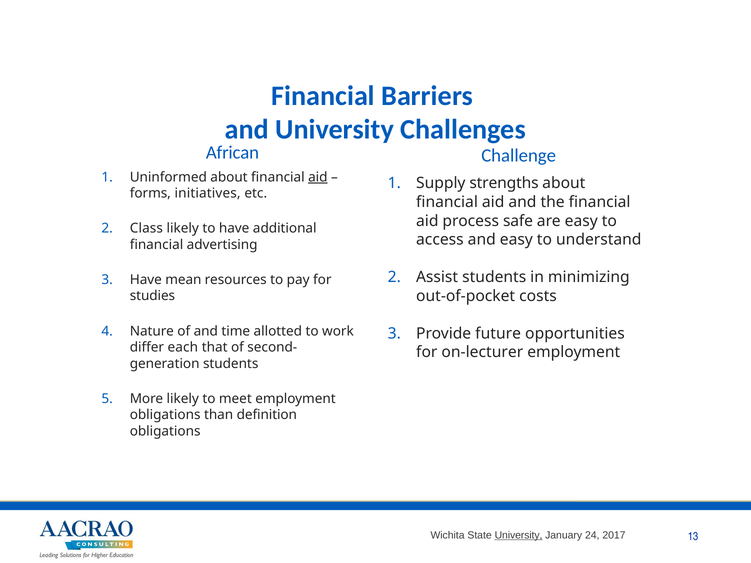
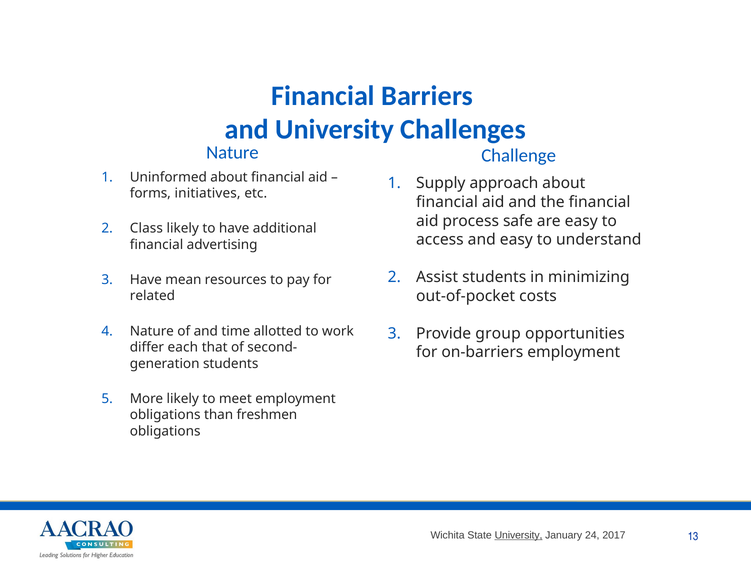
African at (232, 153): African -> Nature
aid at (318, 177) underline: present -> none
strengths: strengths -> approach
studies: studies -> related
future: future -> group
on-lecturer: on-lecturer -> on-barriers
definition: definition -> freshmen
